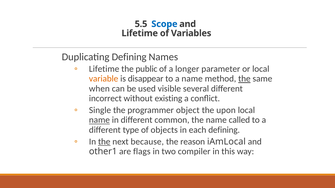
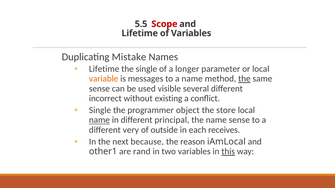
Scope colour: blue -> red
Duplicating Defining: Defining -> Mistake
the public: public -> single
disappear: disappear -> messages
when at (99, 89): when -> sense
upon: upon -> store
common: common -> principal
name called: called -> sense
type: type -> very
objects: objects -> outside
each defining: defining -> receives
the at (104, 142) underline: present -> none
flags: flags -> rand
two compiler: compiler -> variables
this underline: none -> present
